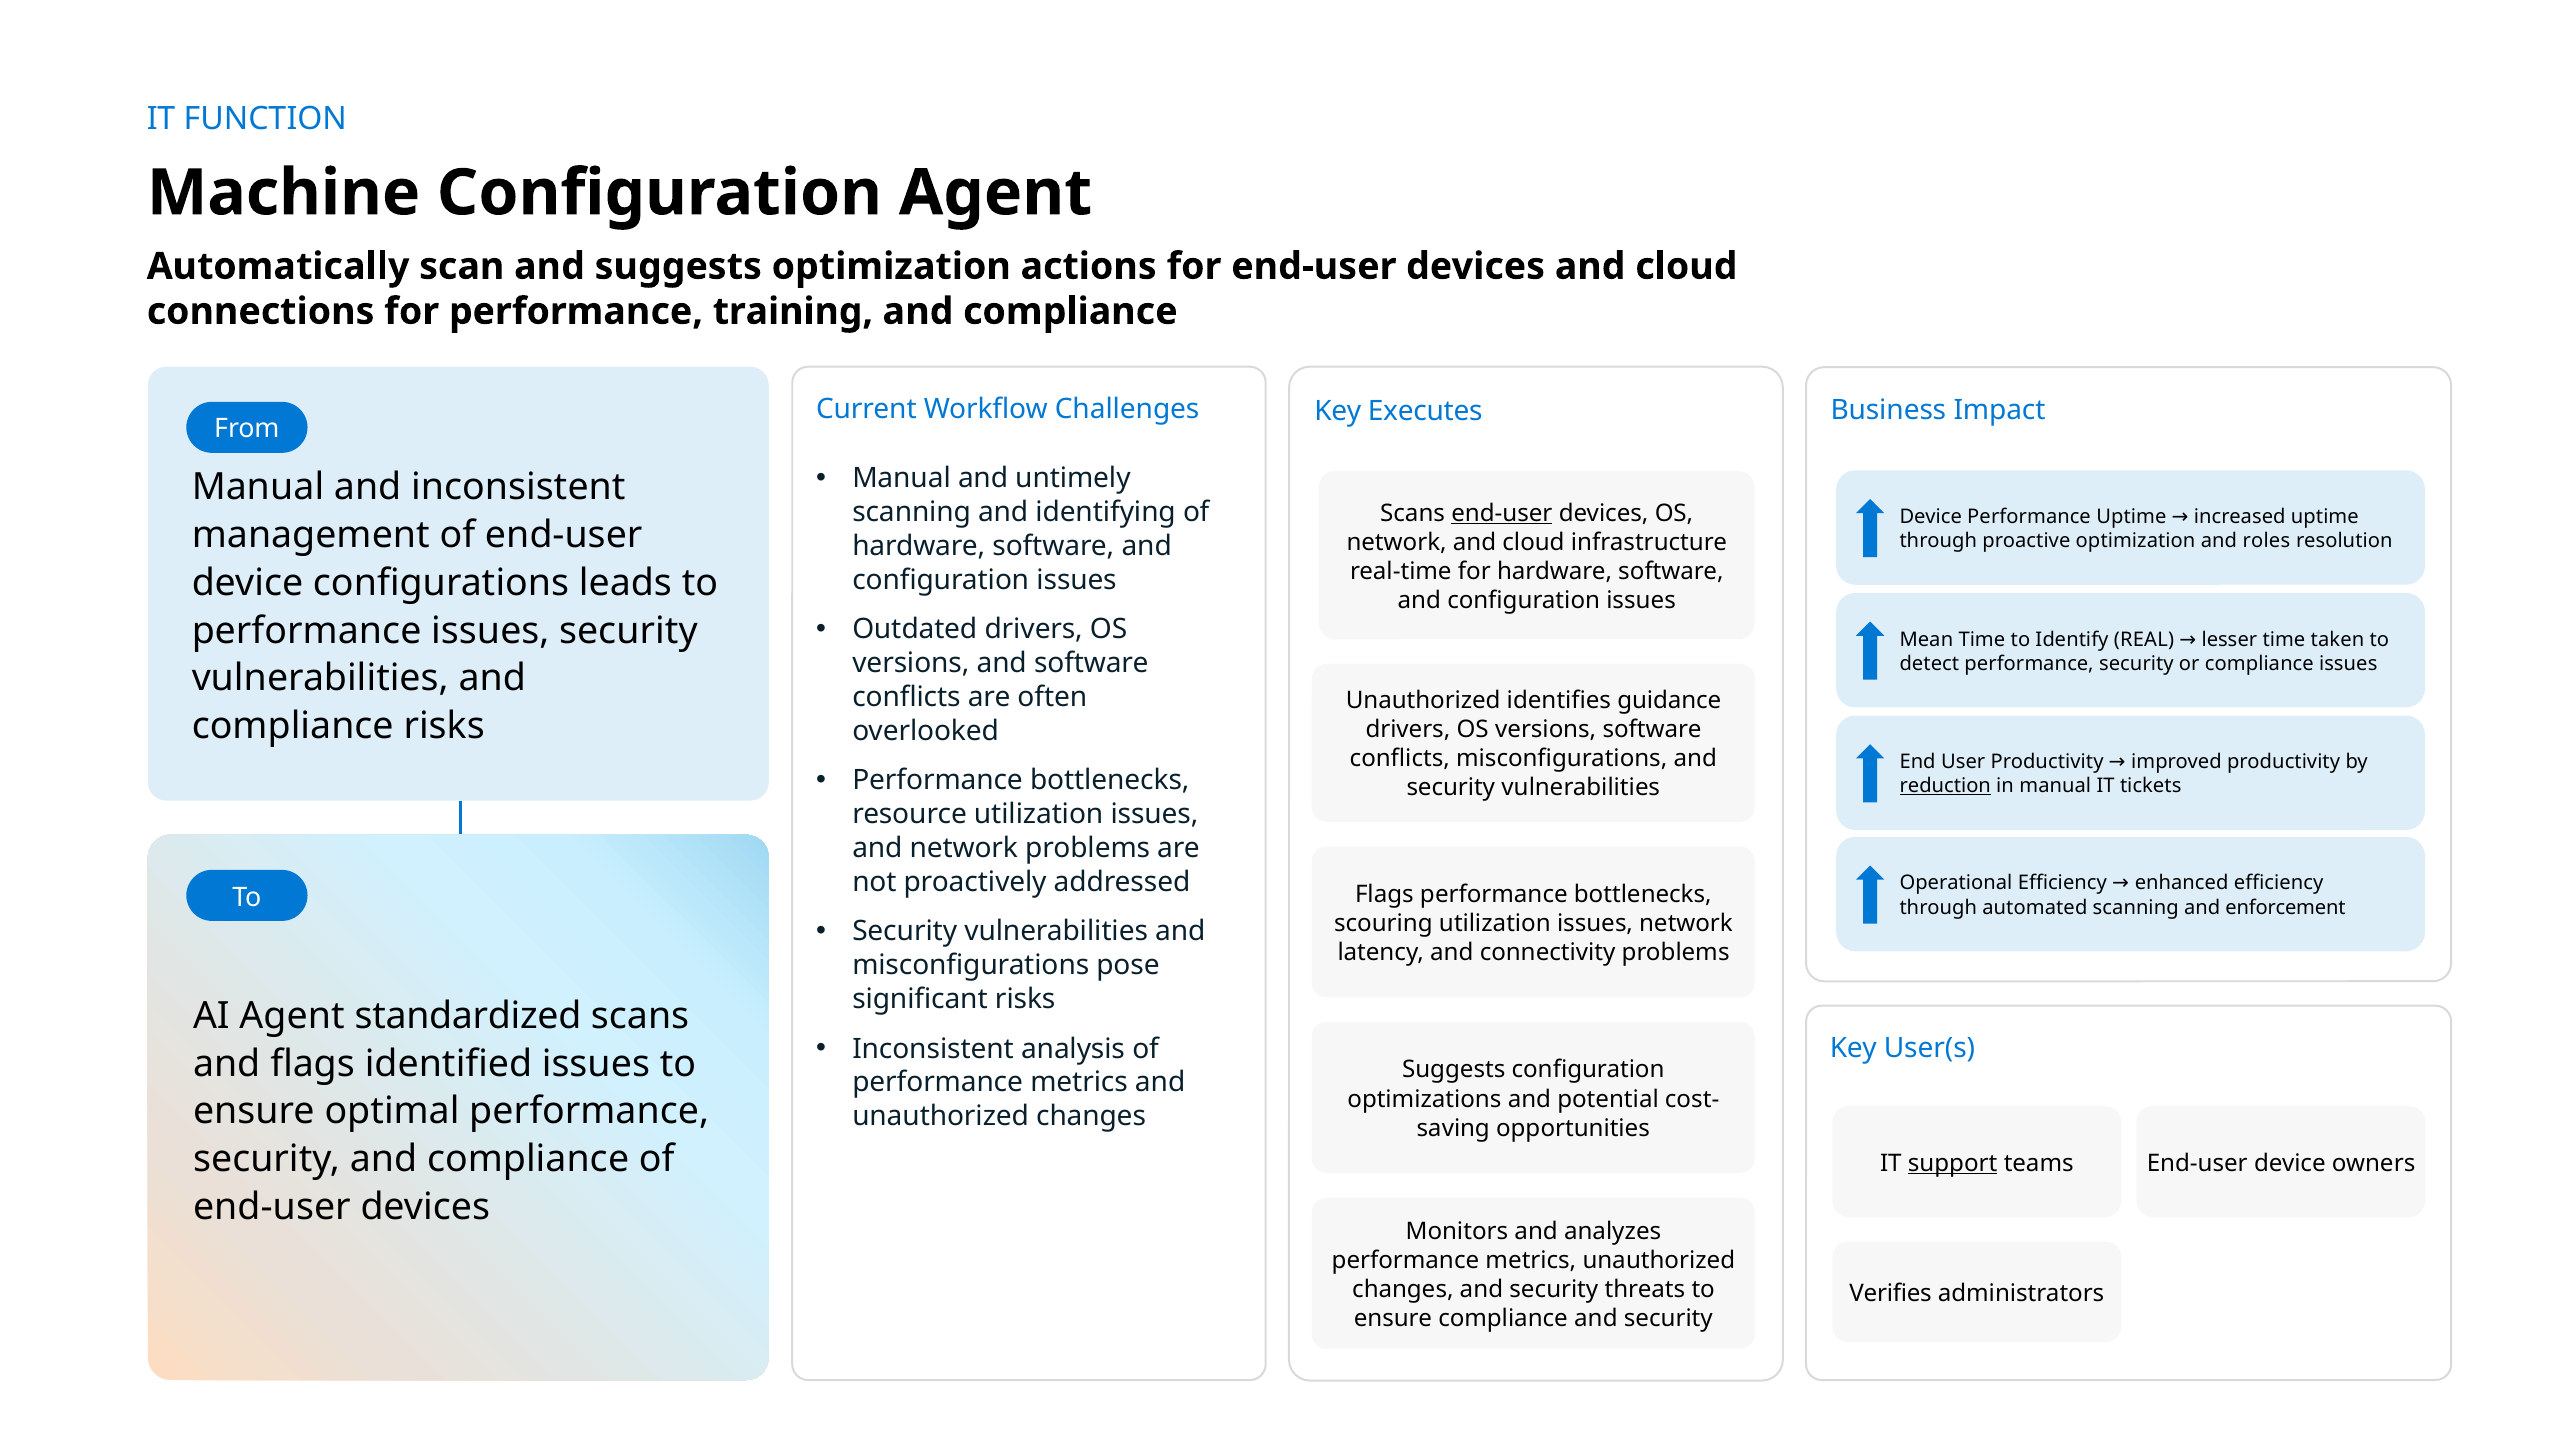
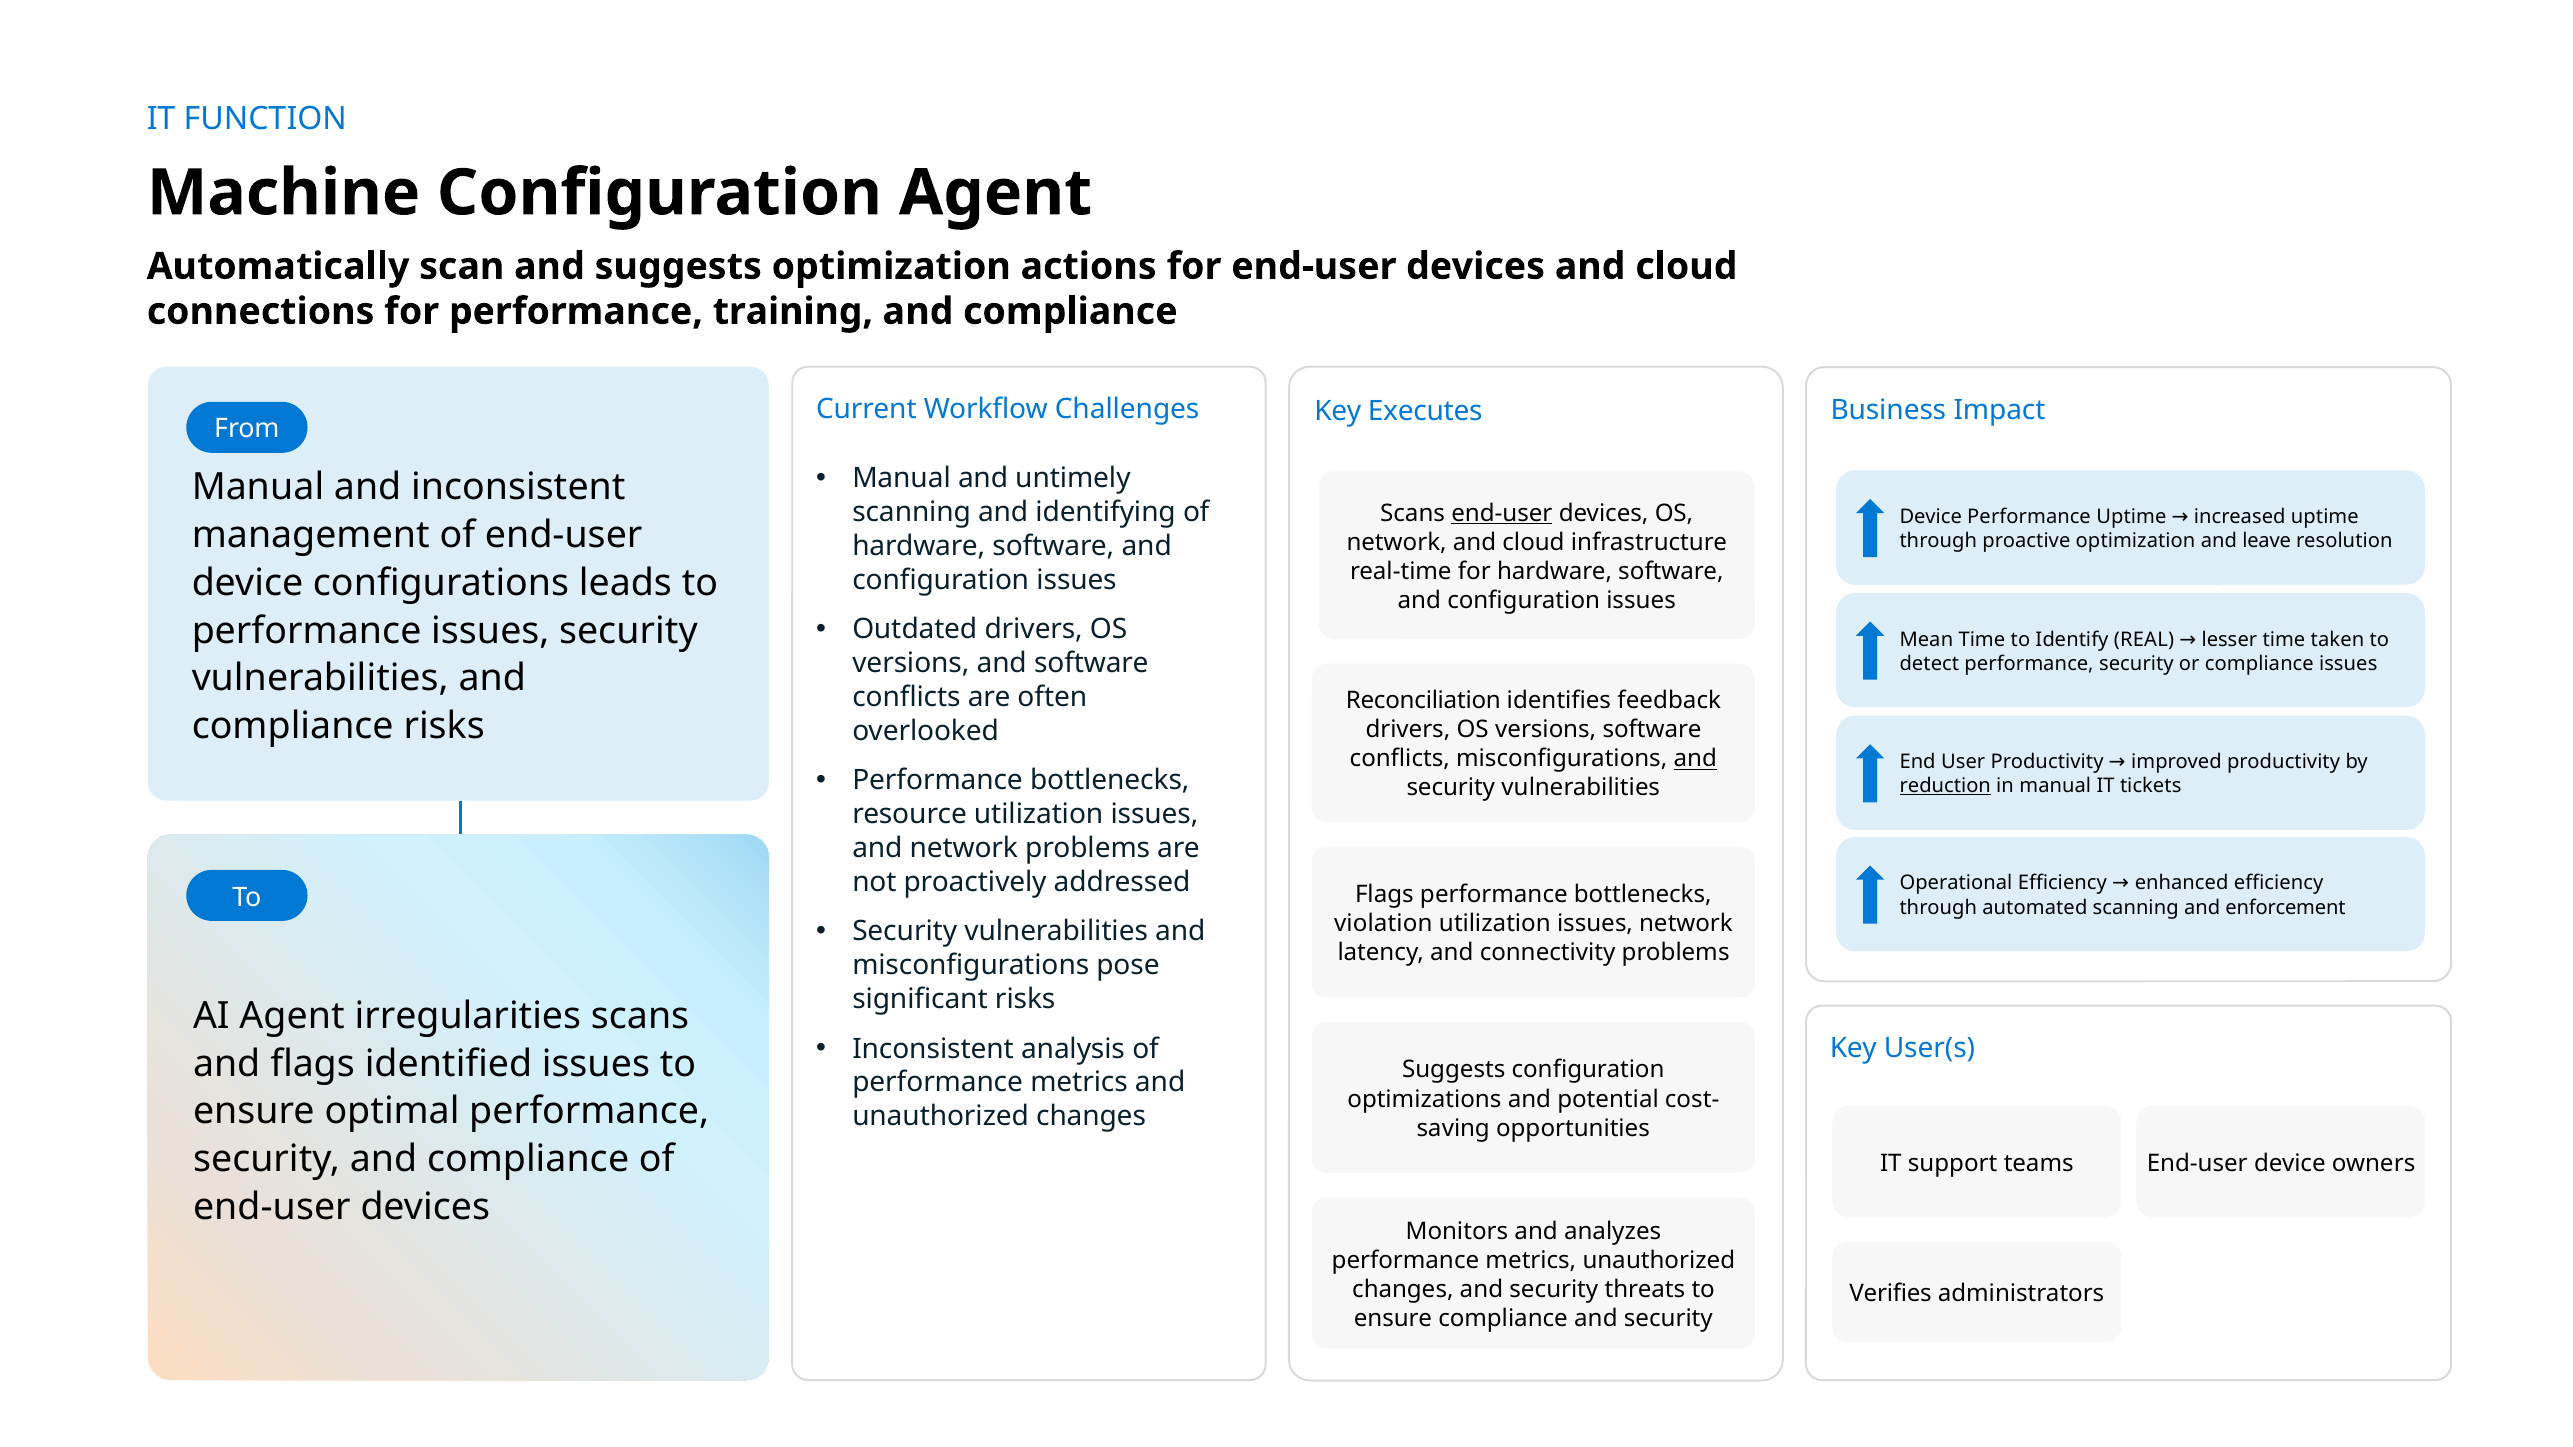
roles: roles -> leave
Unauthorized at (1423, 701): Unauthorized -> Reconciliation
guidance: guidance -> feedback
and at (1695, 759) underline: none -> present
scouring: scouring -> violation
standardized: standardized -> irregularities
support underline: present -> none
